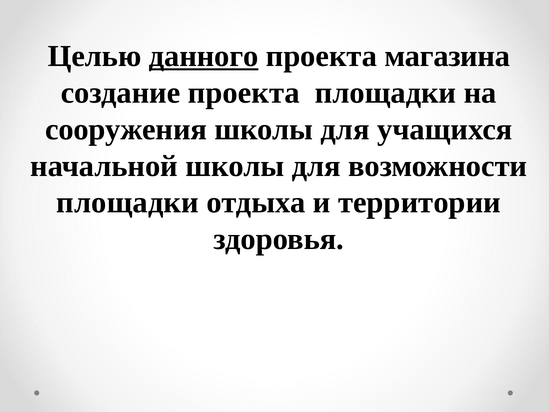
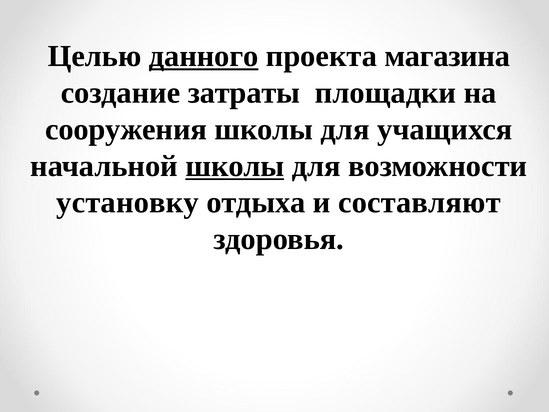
создание проекта: проекта -> затраты
школы at (235, 166) underline: none -> present
площадки at (128, 202): площадки -> установку
территории: территории -> составляют
